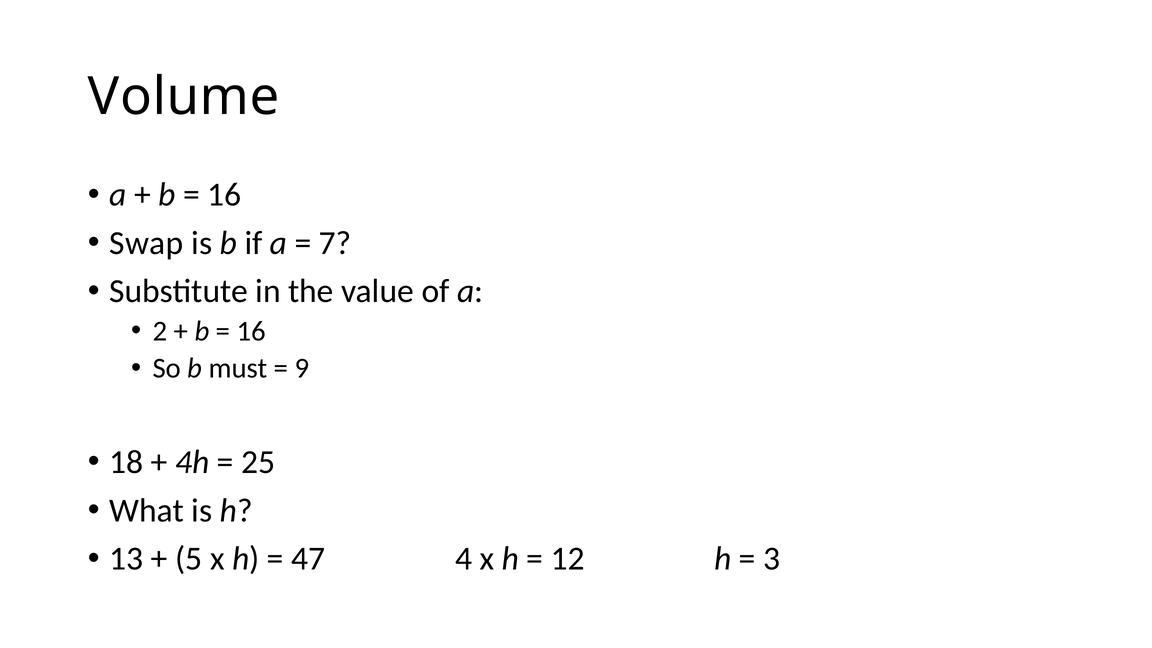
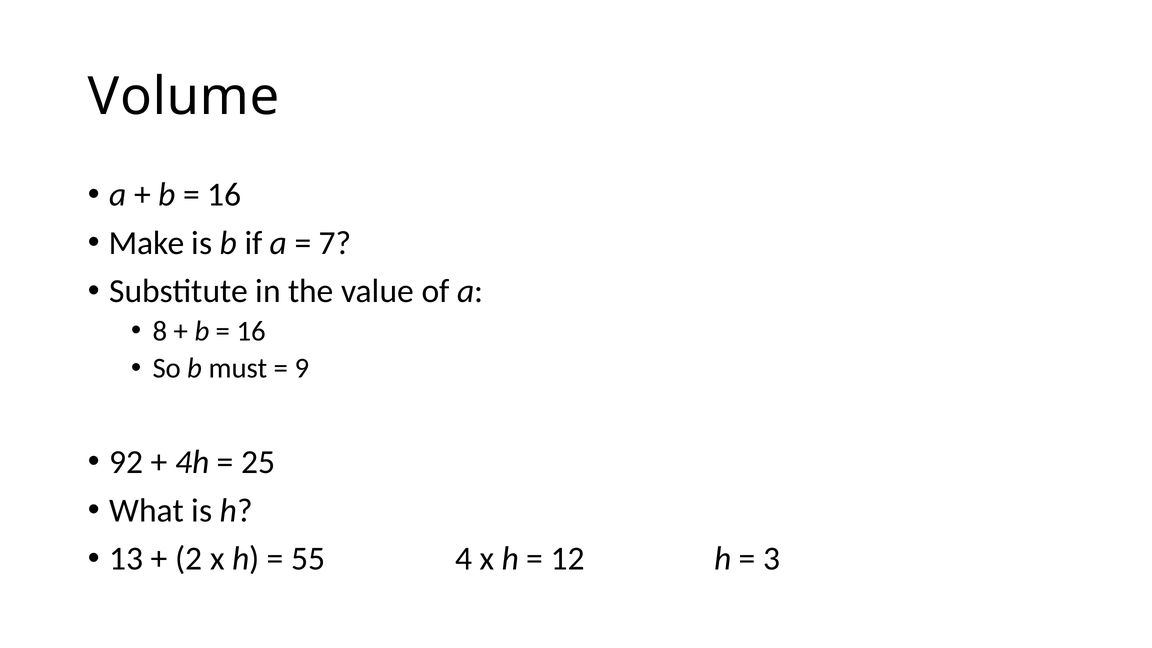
Swap: Swap -> Make
2: 2 -> 8
18: 18 -> 92
5: 5 -> 2
47: 47 -> 55
